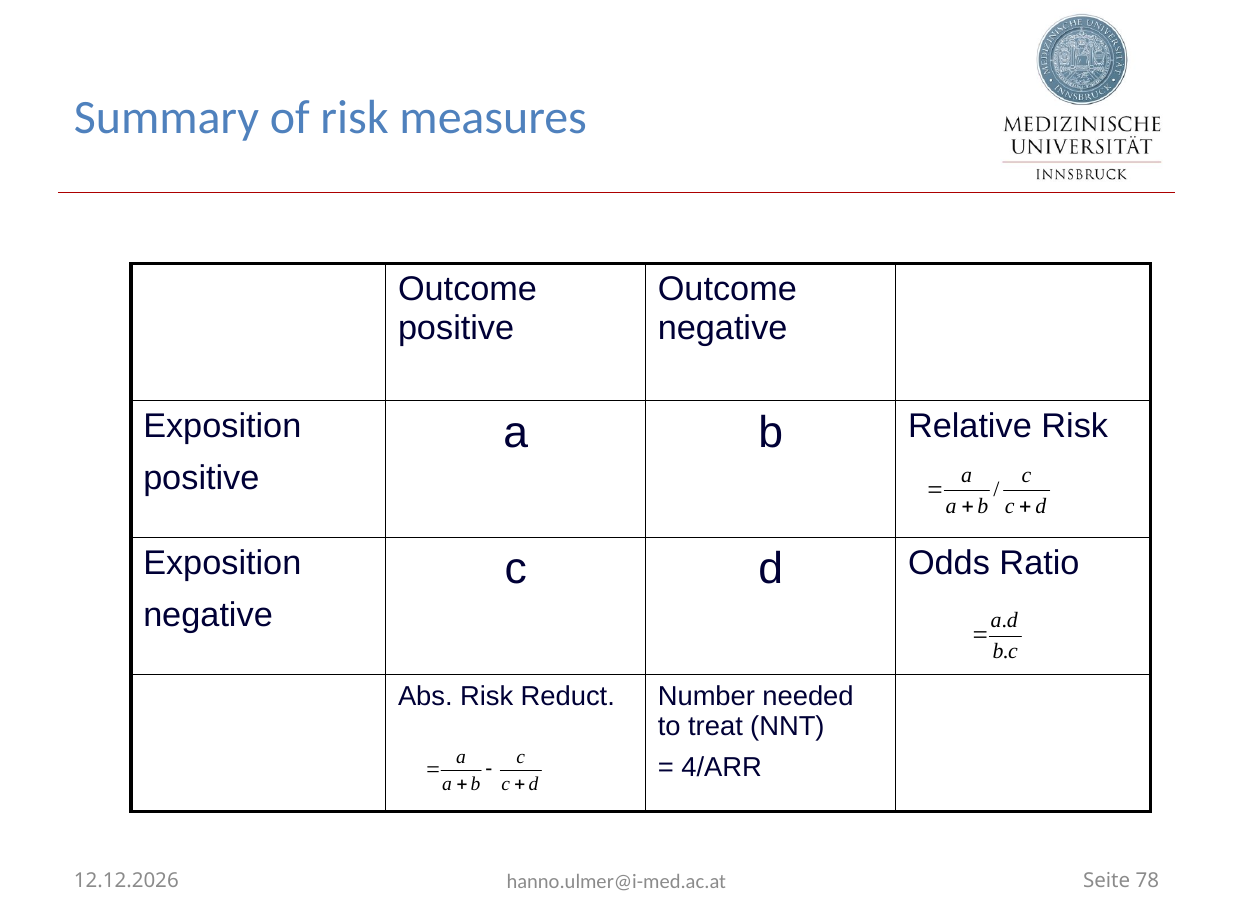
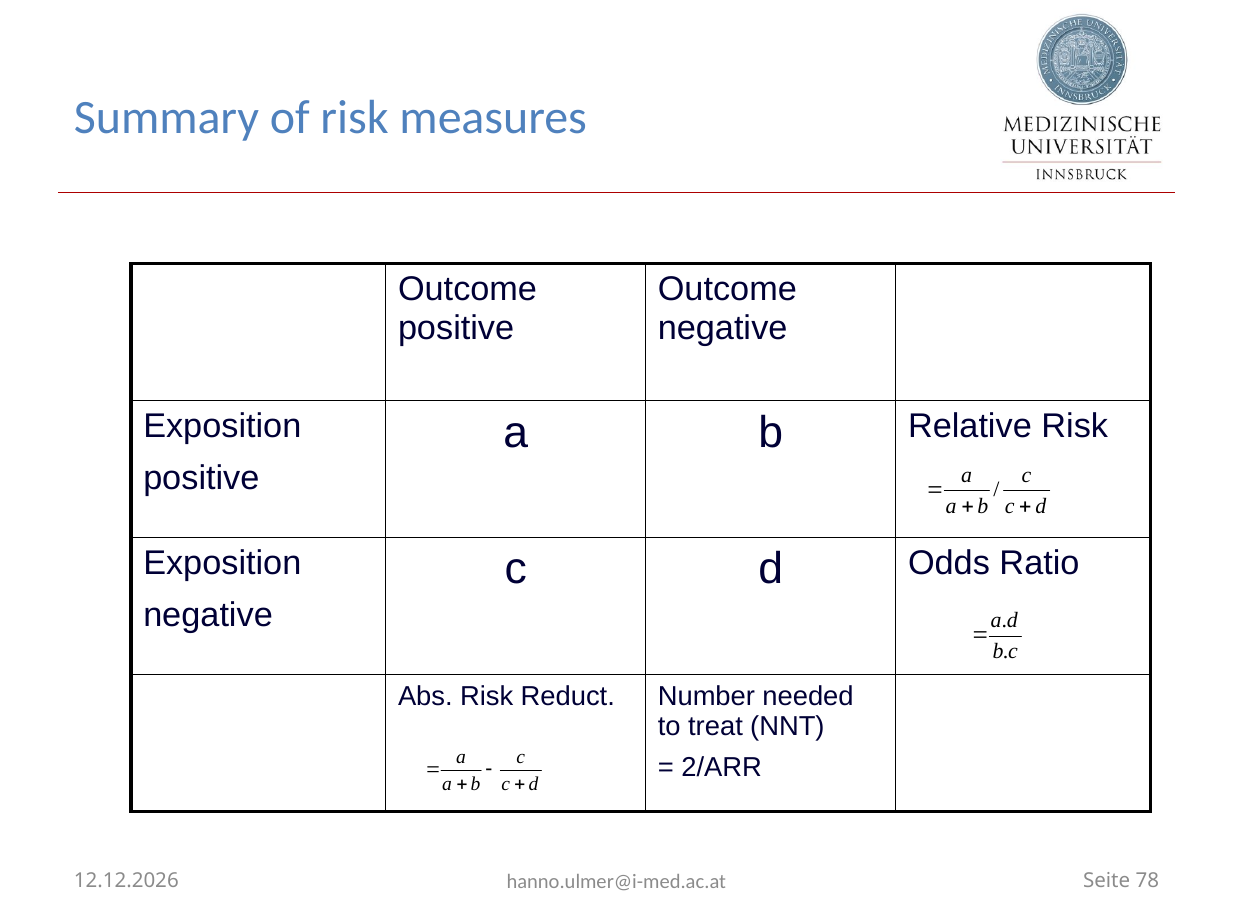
4/ARR: 4/ARR -> 2/ARR
